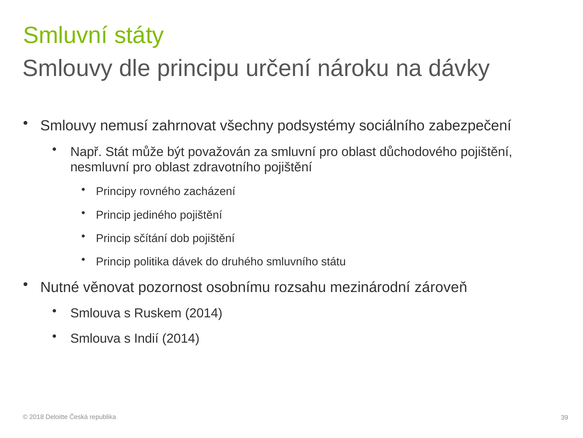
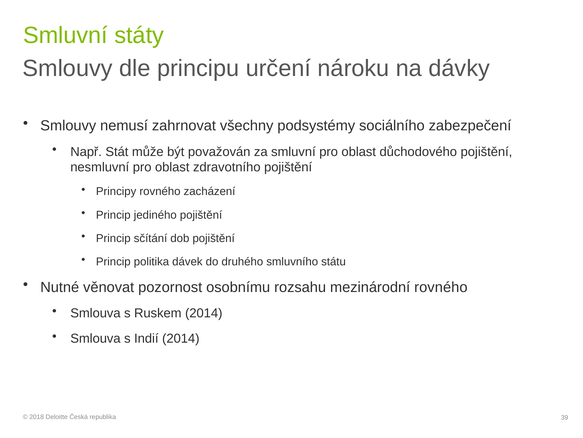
mezinárodní zároveň: zároveň -> rovného
